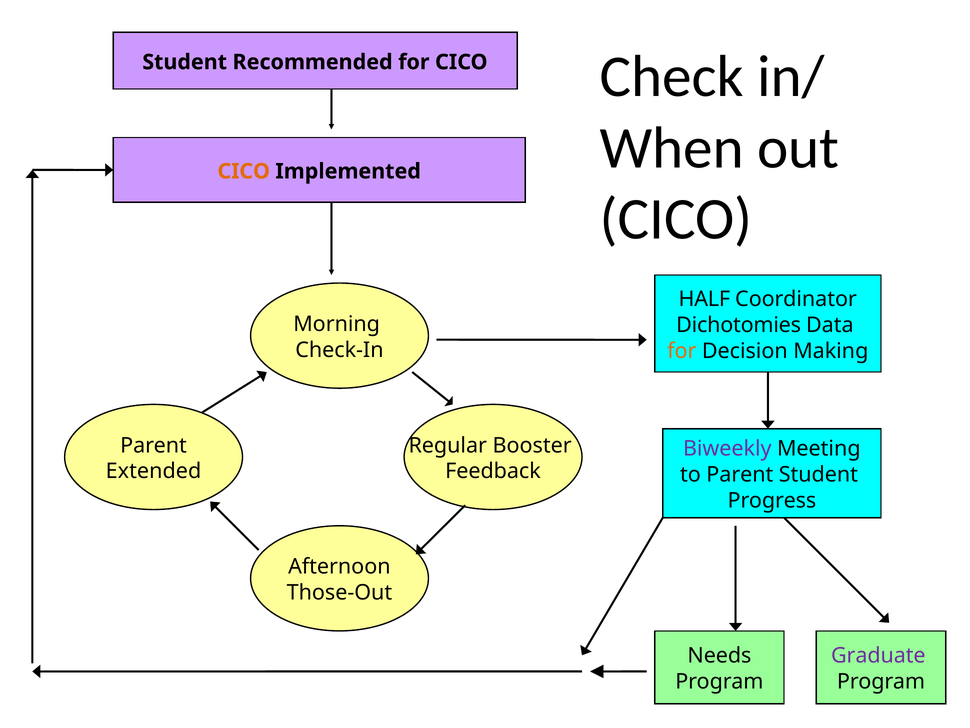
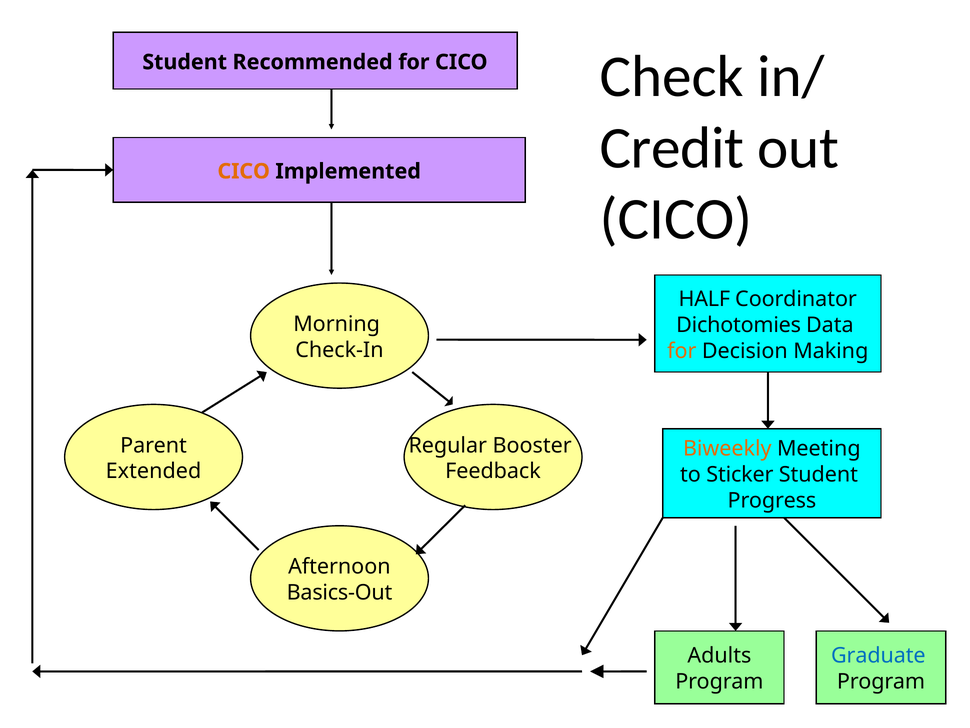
When: When -> Credit
Biweekly colour: purple -> orange
to Parent: Parent -> Sticker
Those-Out: Those-Out -> Basics-Out
Needs: Needs -> Adults
Graduate colour: purple -> blue
